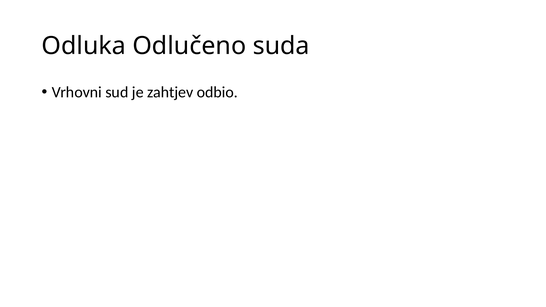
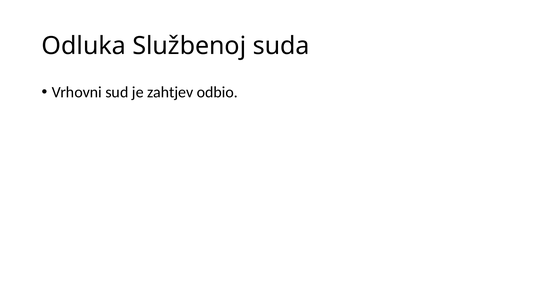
Odlučeno: Odlučeno -> Službenoj
